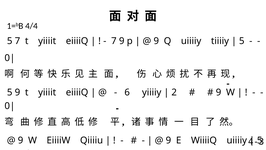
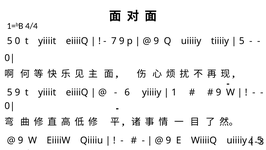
5 7: 7 -> 0
2: 2 -> 1
